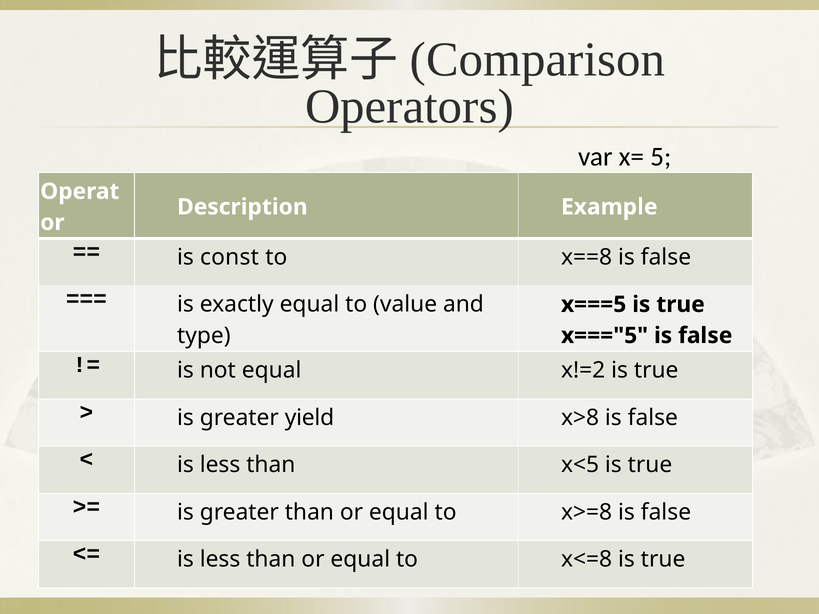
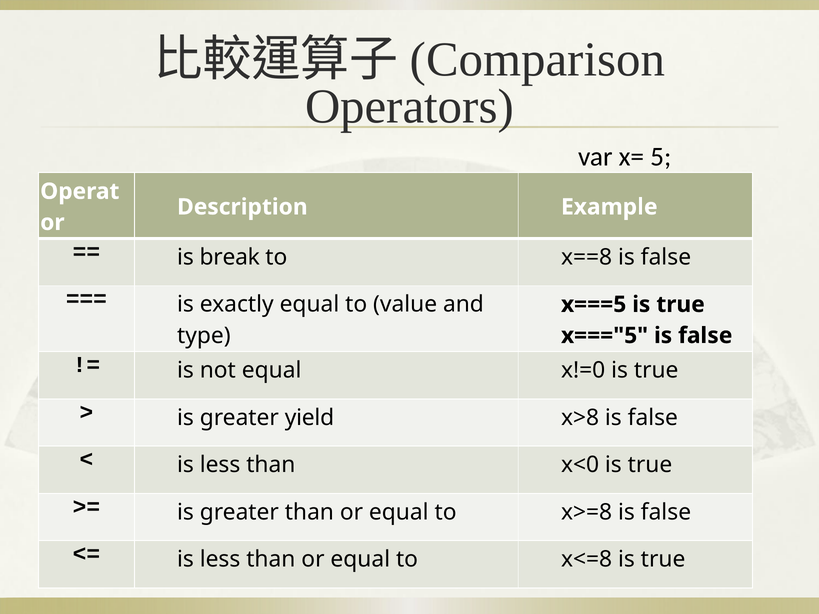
const: const -> break
x!=2: x!=2 -> x!=0
x<5: x<5 -> x<0
